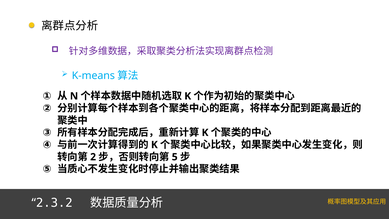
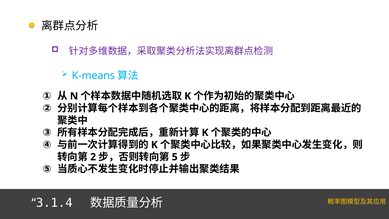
2.3.2: 2.3.2 -> 3.1.4
